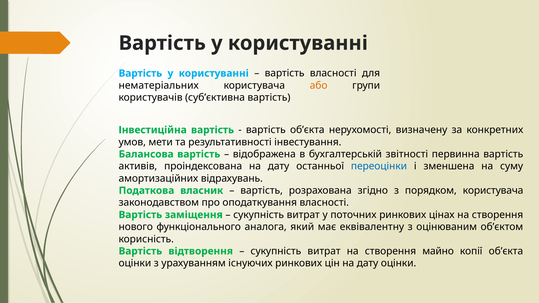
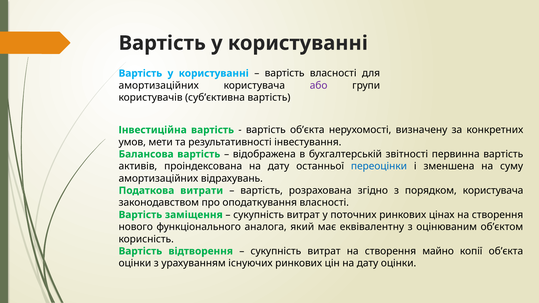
нематеріальних at (159, 86): нематеріальних -> амортизаційних
або colour: orange -> purple
власник: власник -> витрати
